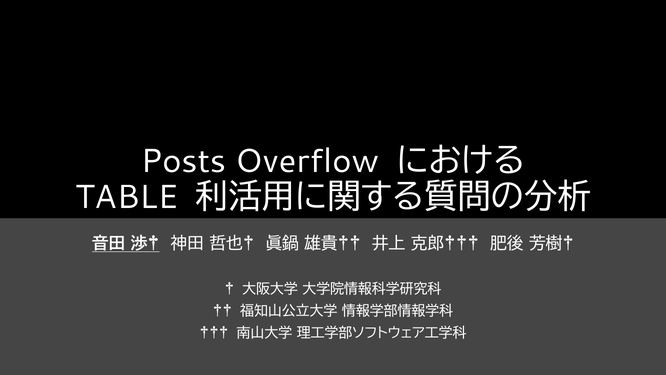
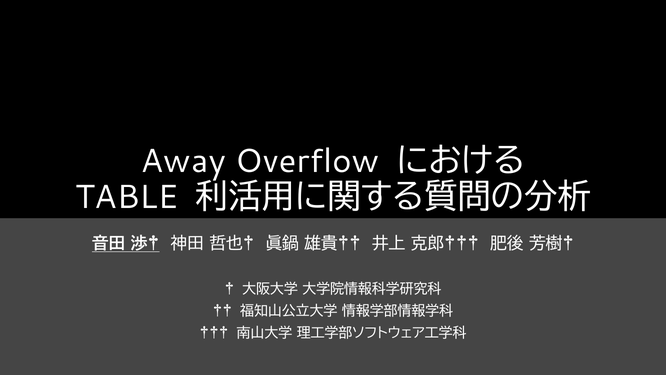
Posts: Posts -> Away
